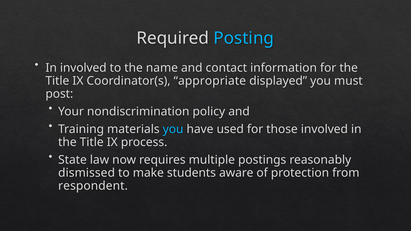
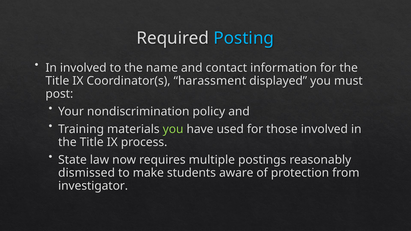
appropriate: appropriate -> harassment
you at (173, 129) colour: light blue -> light green
respondent: respondent -> investigator
